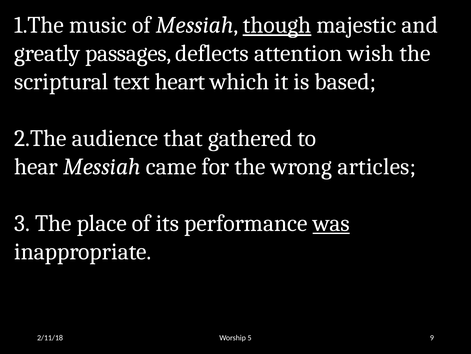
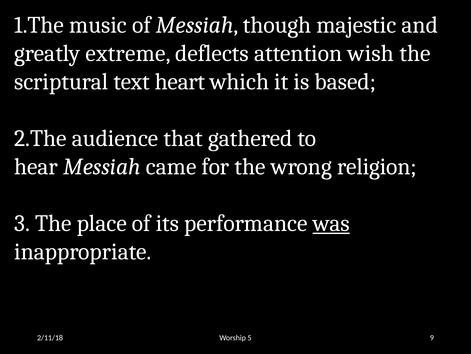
though underline: present -> none
passages: passages -> extreme
articles: articles -> religion
